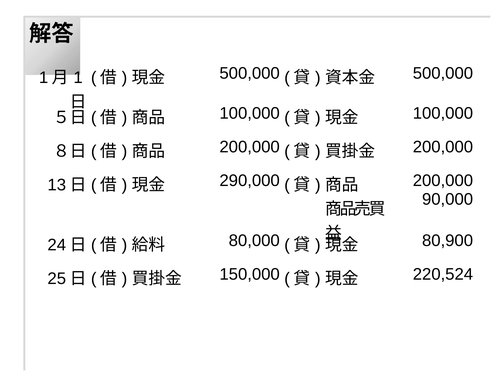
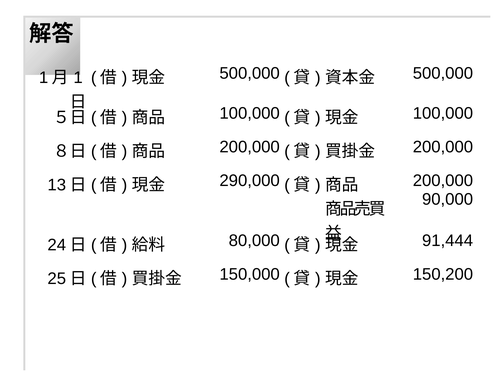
80,900: 80,900 -> 91,444
220,524: 220,524 -> 150,200
